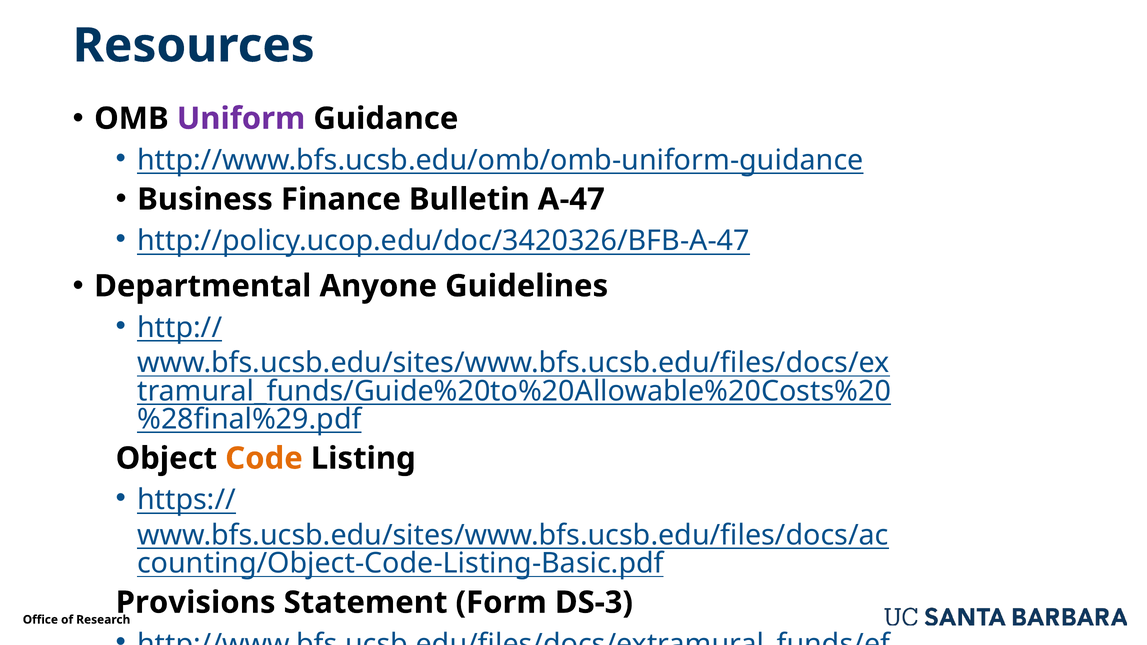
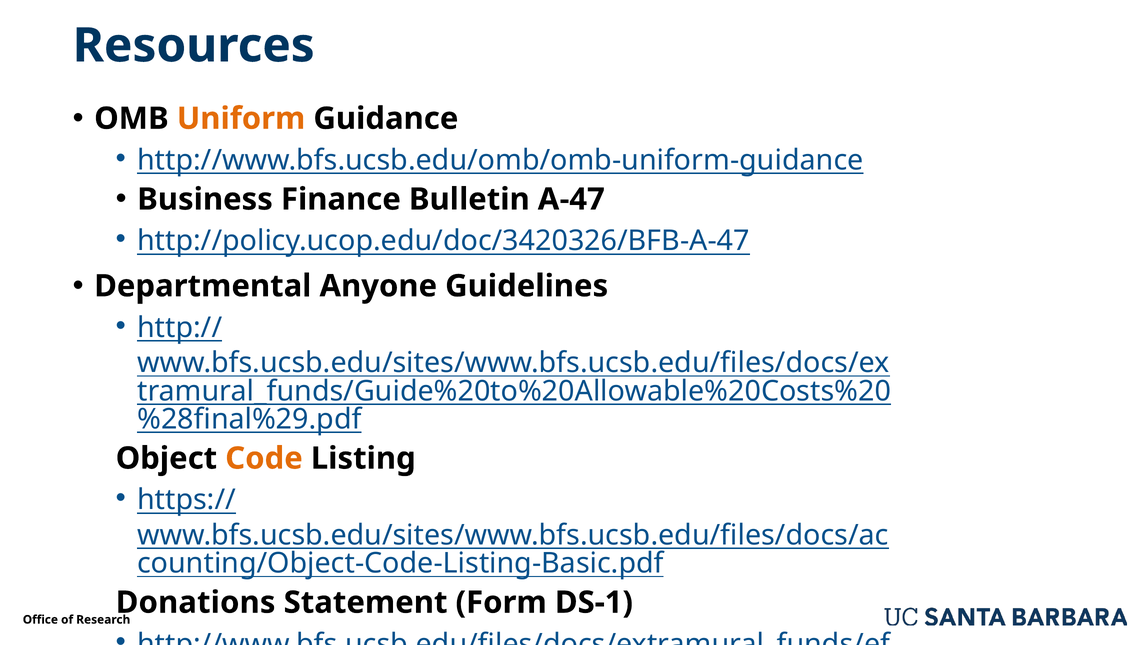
Uniform colour: purple -> orange
Provisions: Provisions -> Donations
DS-3: DS-3 -> DS-1
